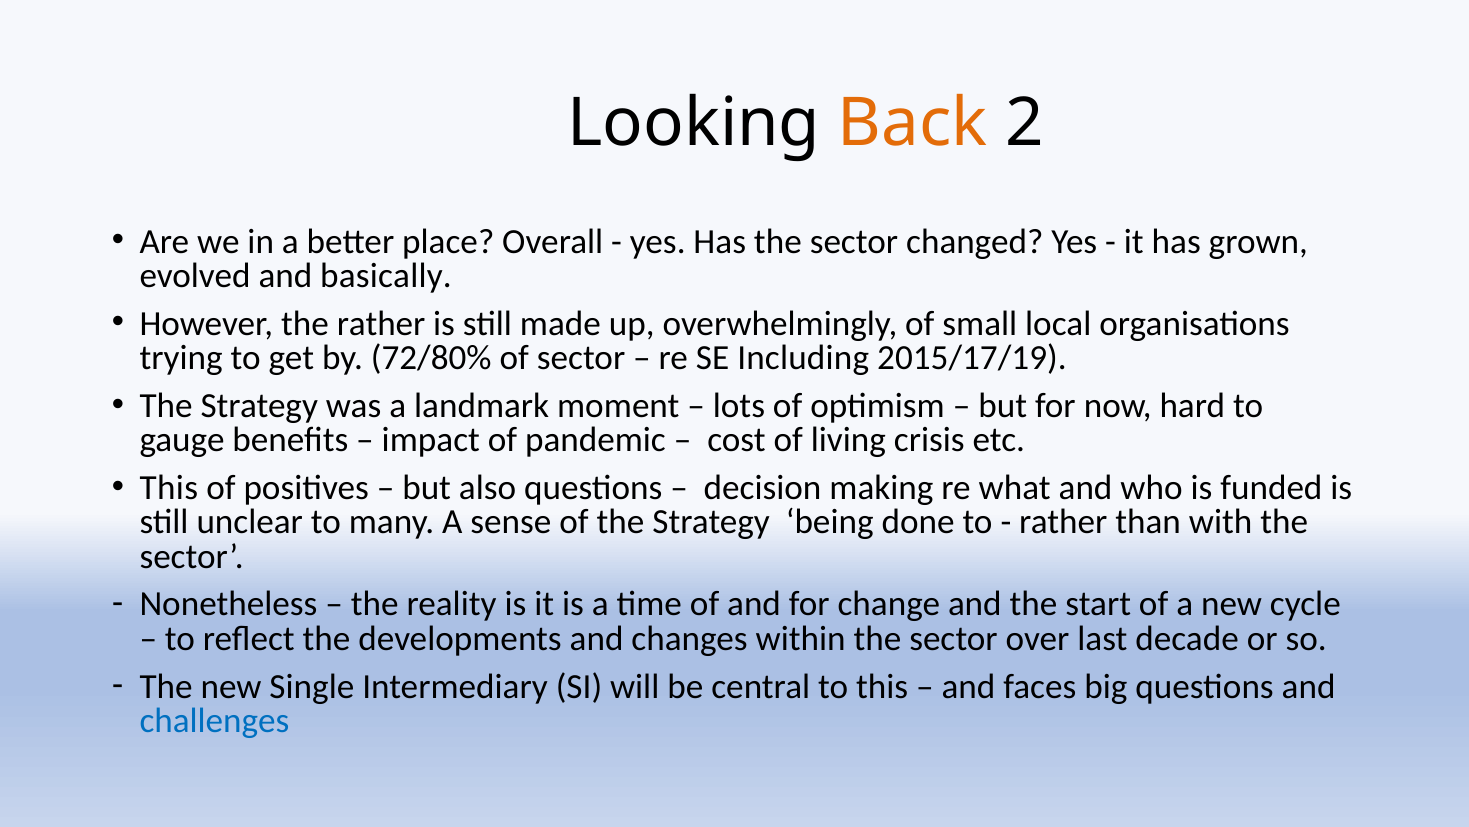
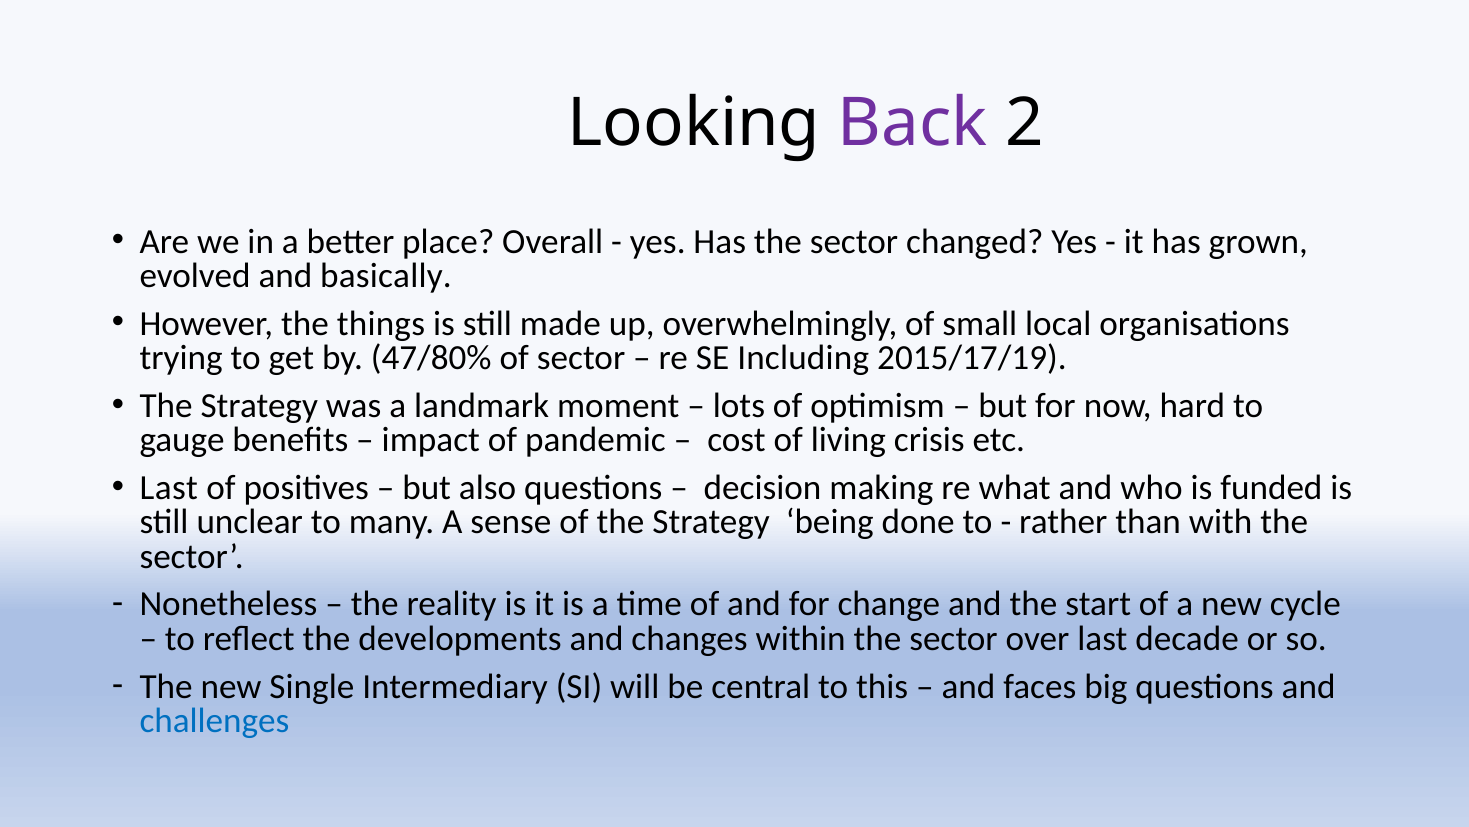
Back colour: orange -> purple
the rather: rather -> things
72/80%: 72/80% -> 47/80%
This at (169, 488): This -> Last
